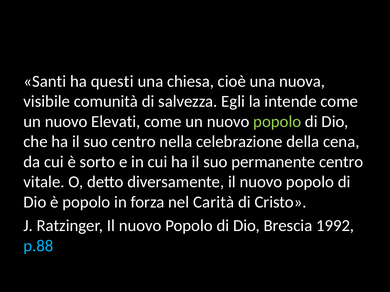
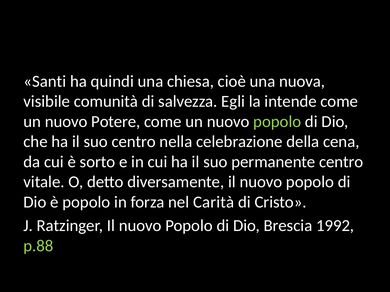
questi: questi -> quindi
Elevati: Elevati -> Potere
p.88 colour: light blue -> light green
